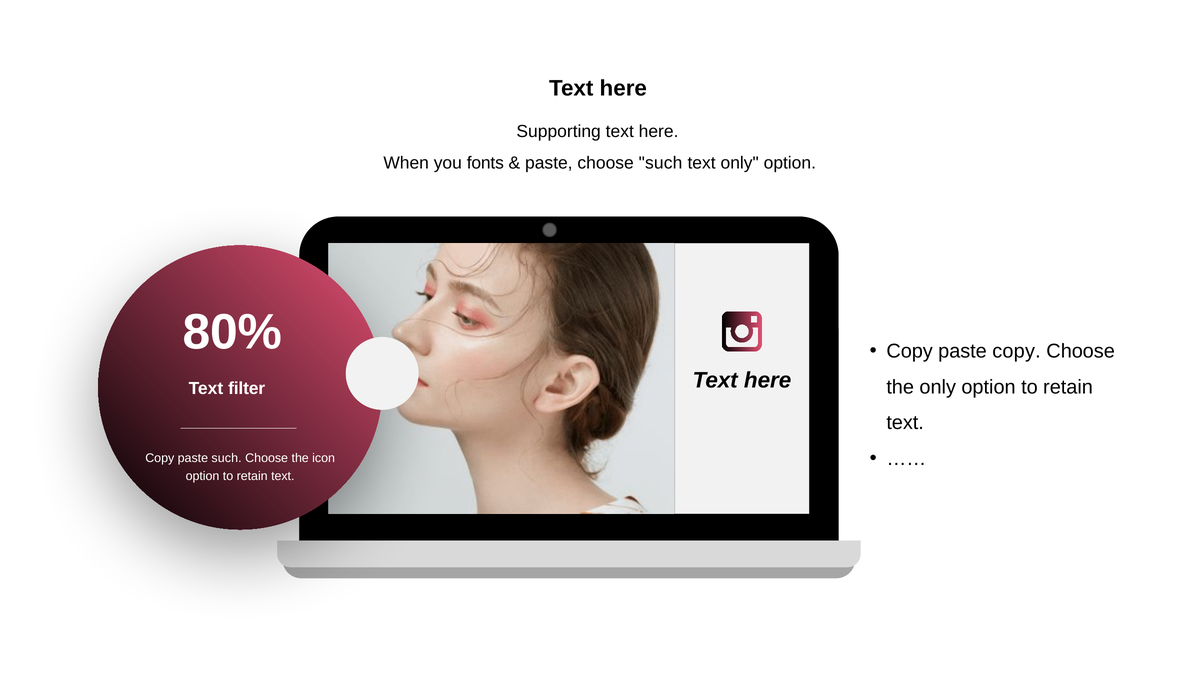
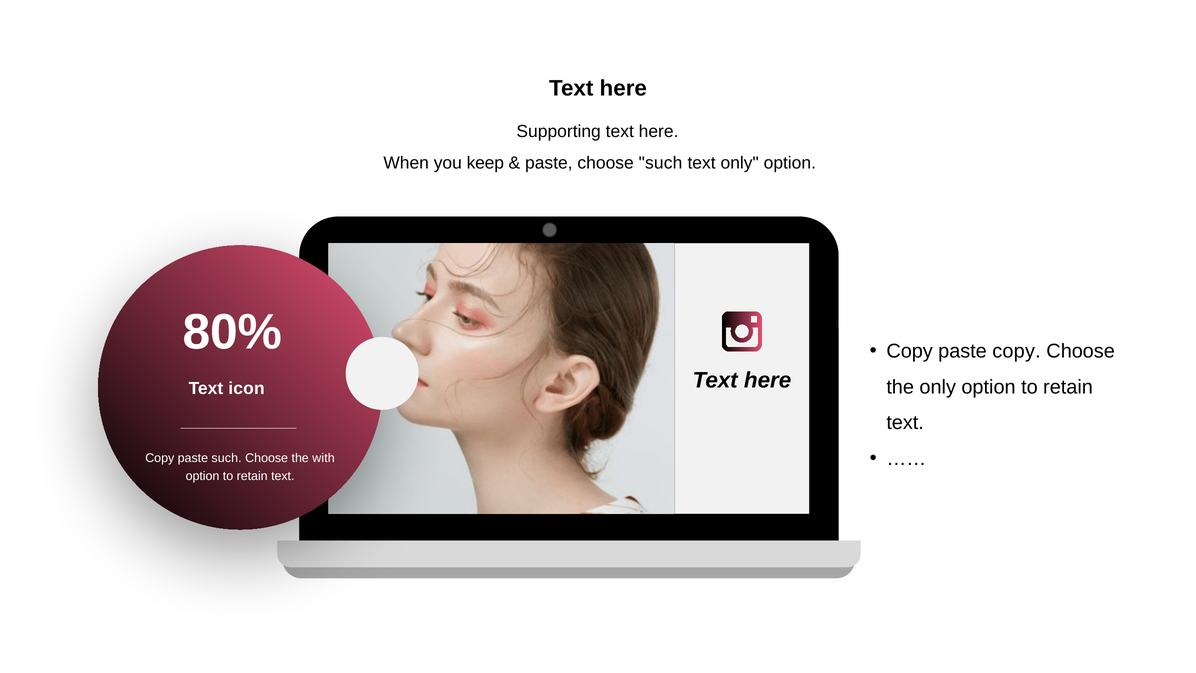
fonts: fonts -> keep
filter: filter -> icon
icon: icon -> with
